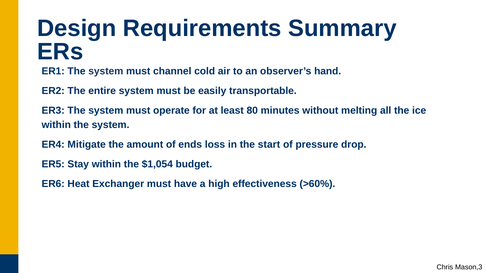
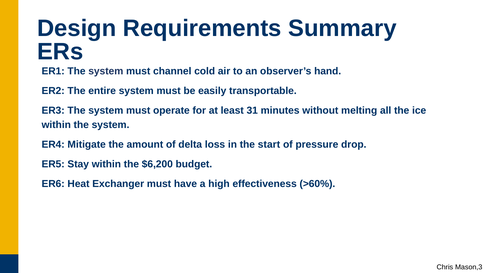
80: 80 -> 31
ends: ends -> delta
$1,054: $1,054 -> $6,200
